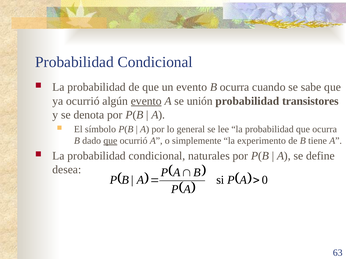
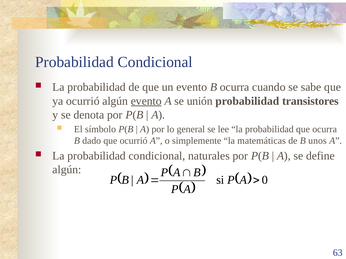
que at (110, 141) underline: present -> none
experimento: experimento -> matemáticas
tiene: tiene -> unos
desea at (67, 170): desea -> algún
